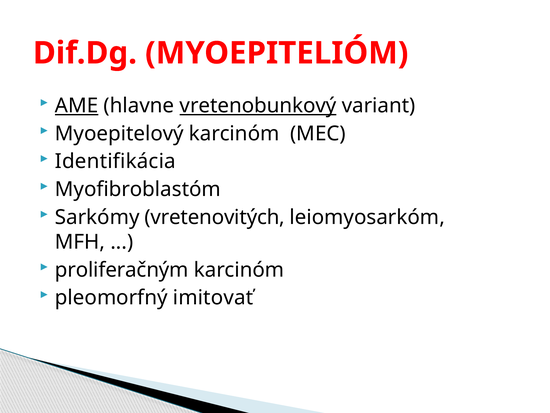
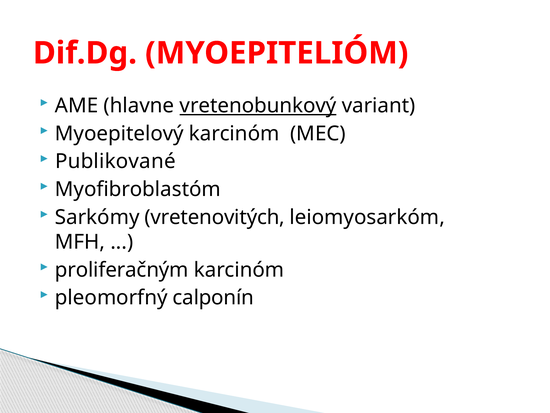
AME underline: present -> none
Identifikácia: Identifikácia -> Publikované
imitovať: imitovať -> calponín
